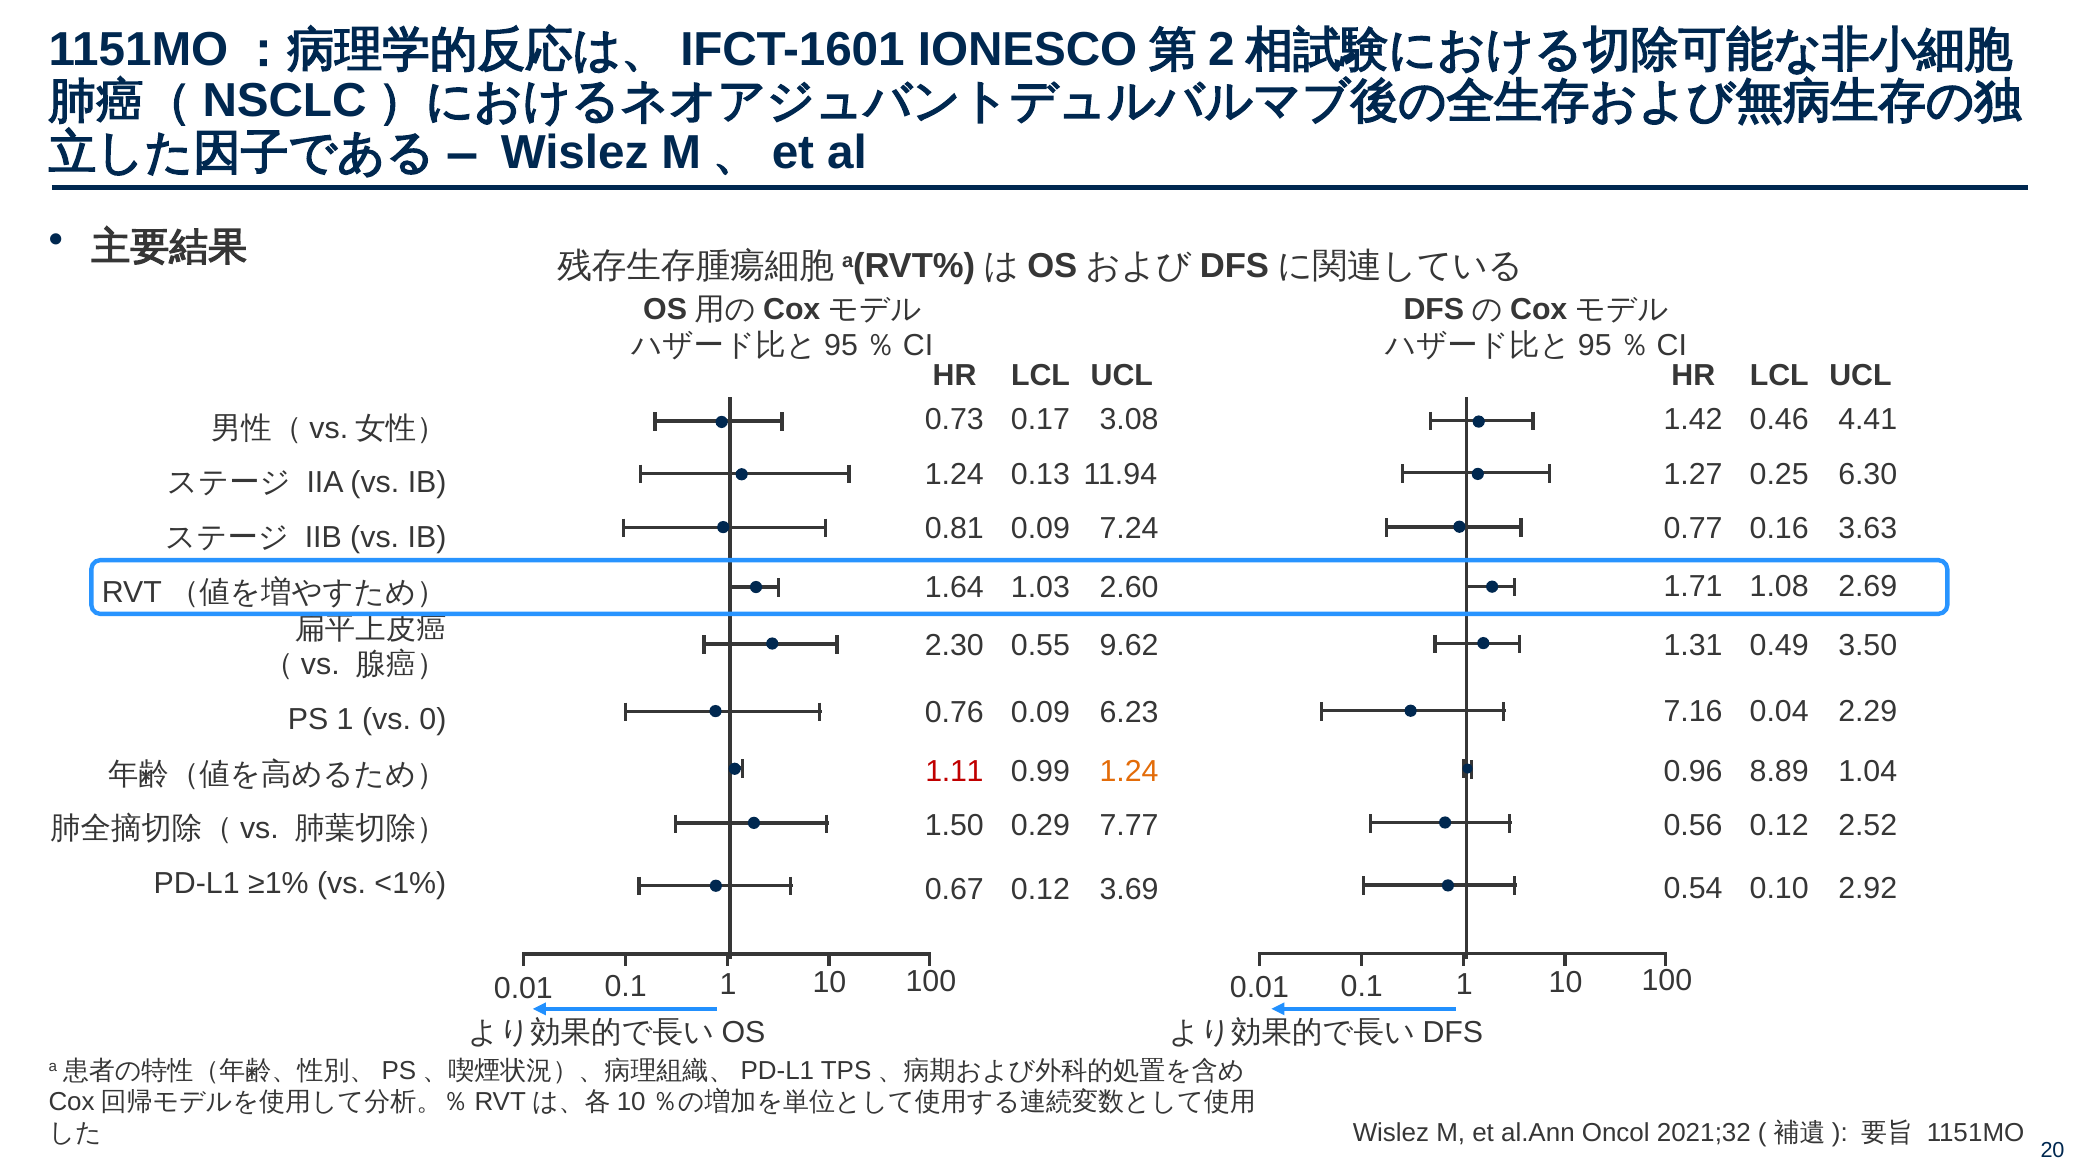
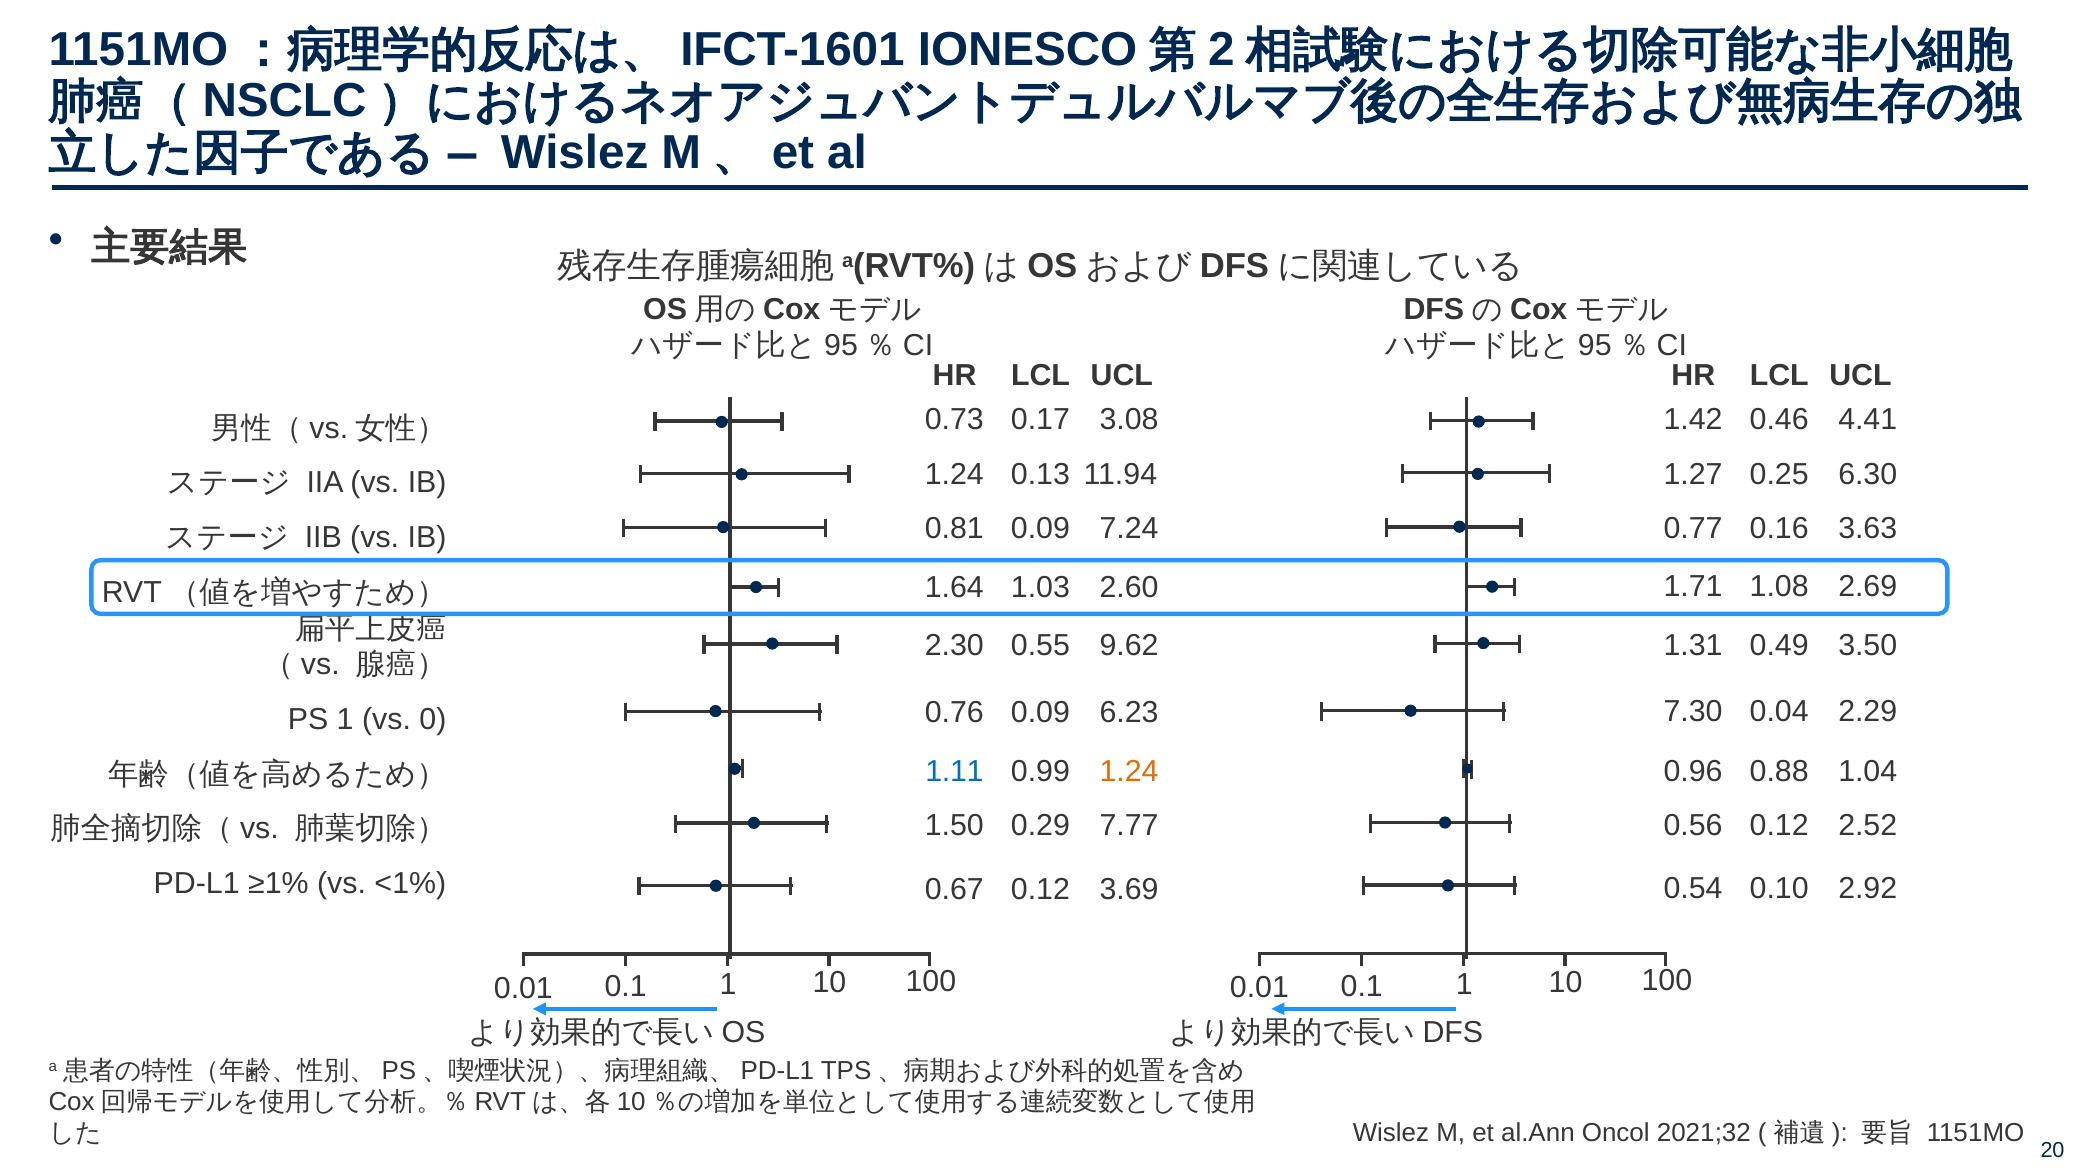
7.16: 7.16 -> 7.30
8.89: 8.89 -> 0.88
1.11 colour: red -> blue
